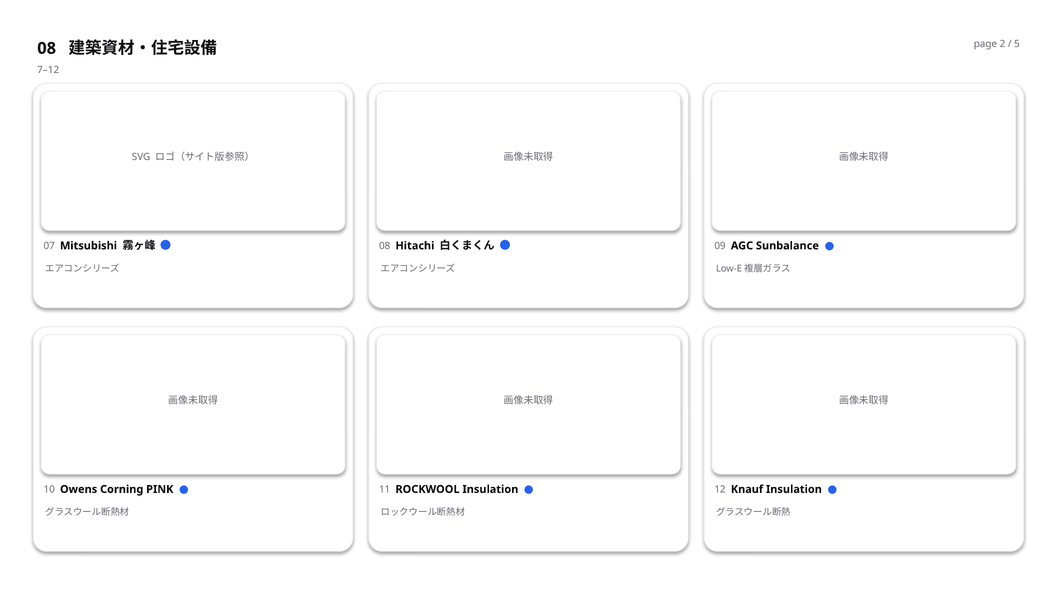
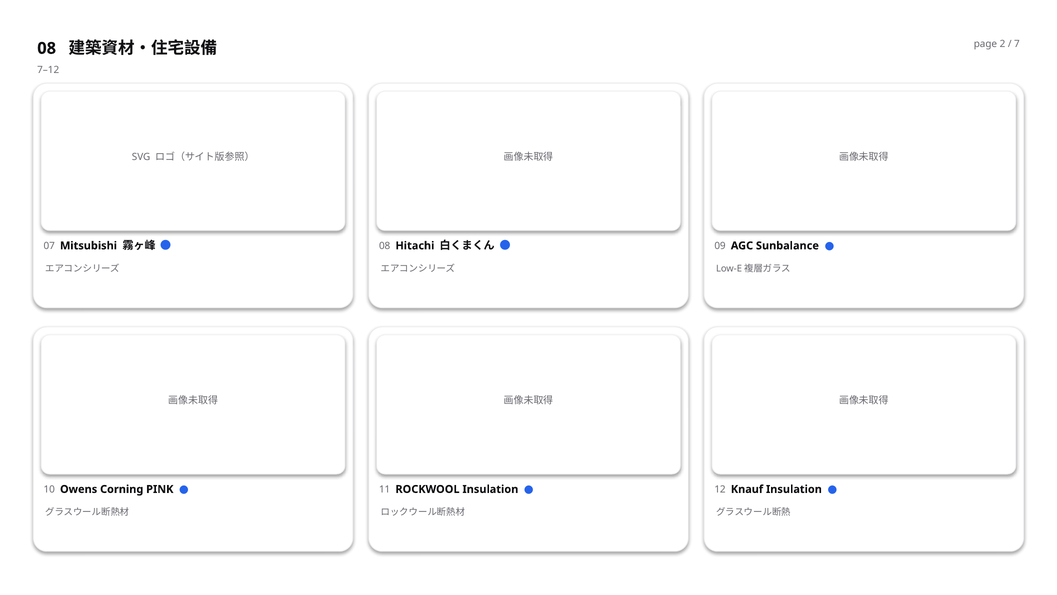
5: 5 -> 7
